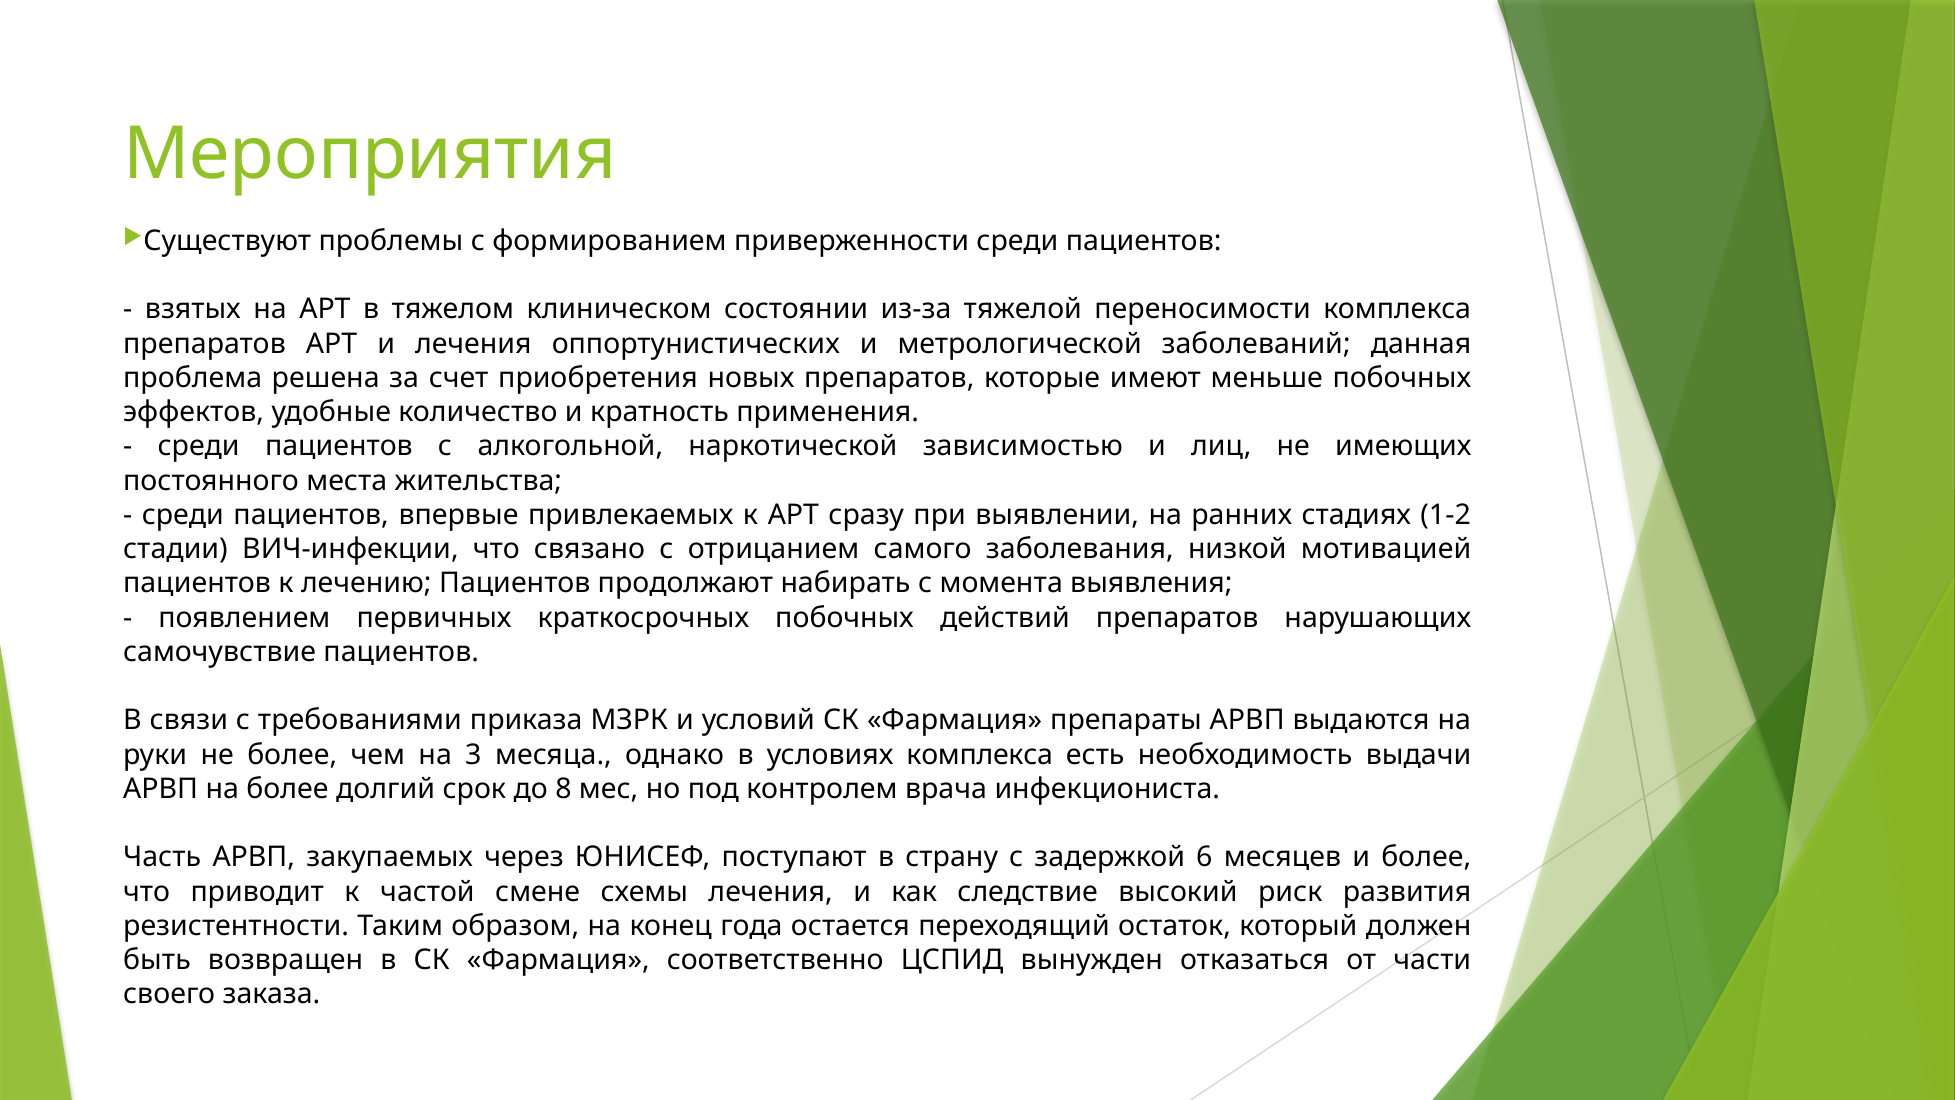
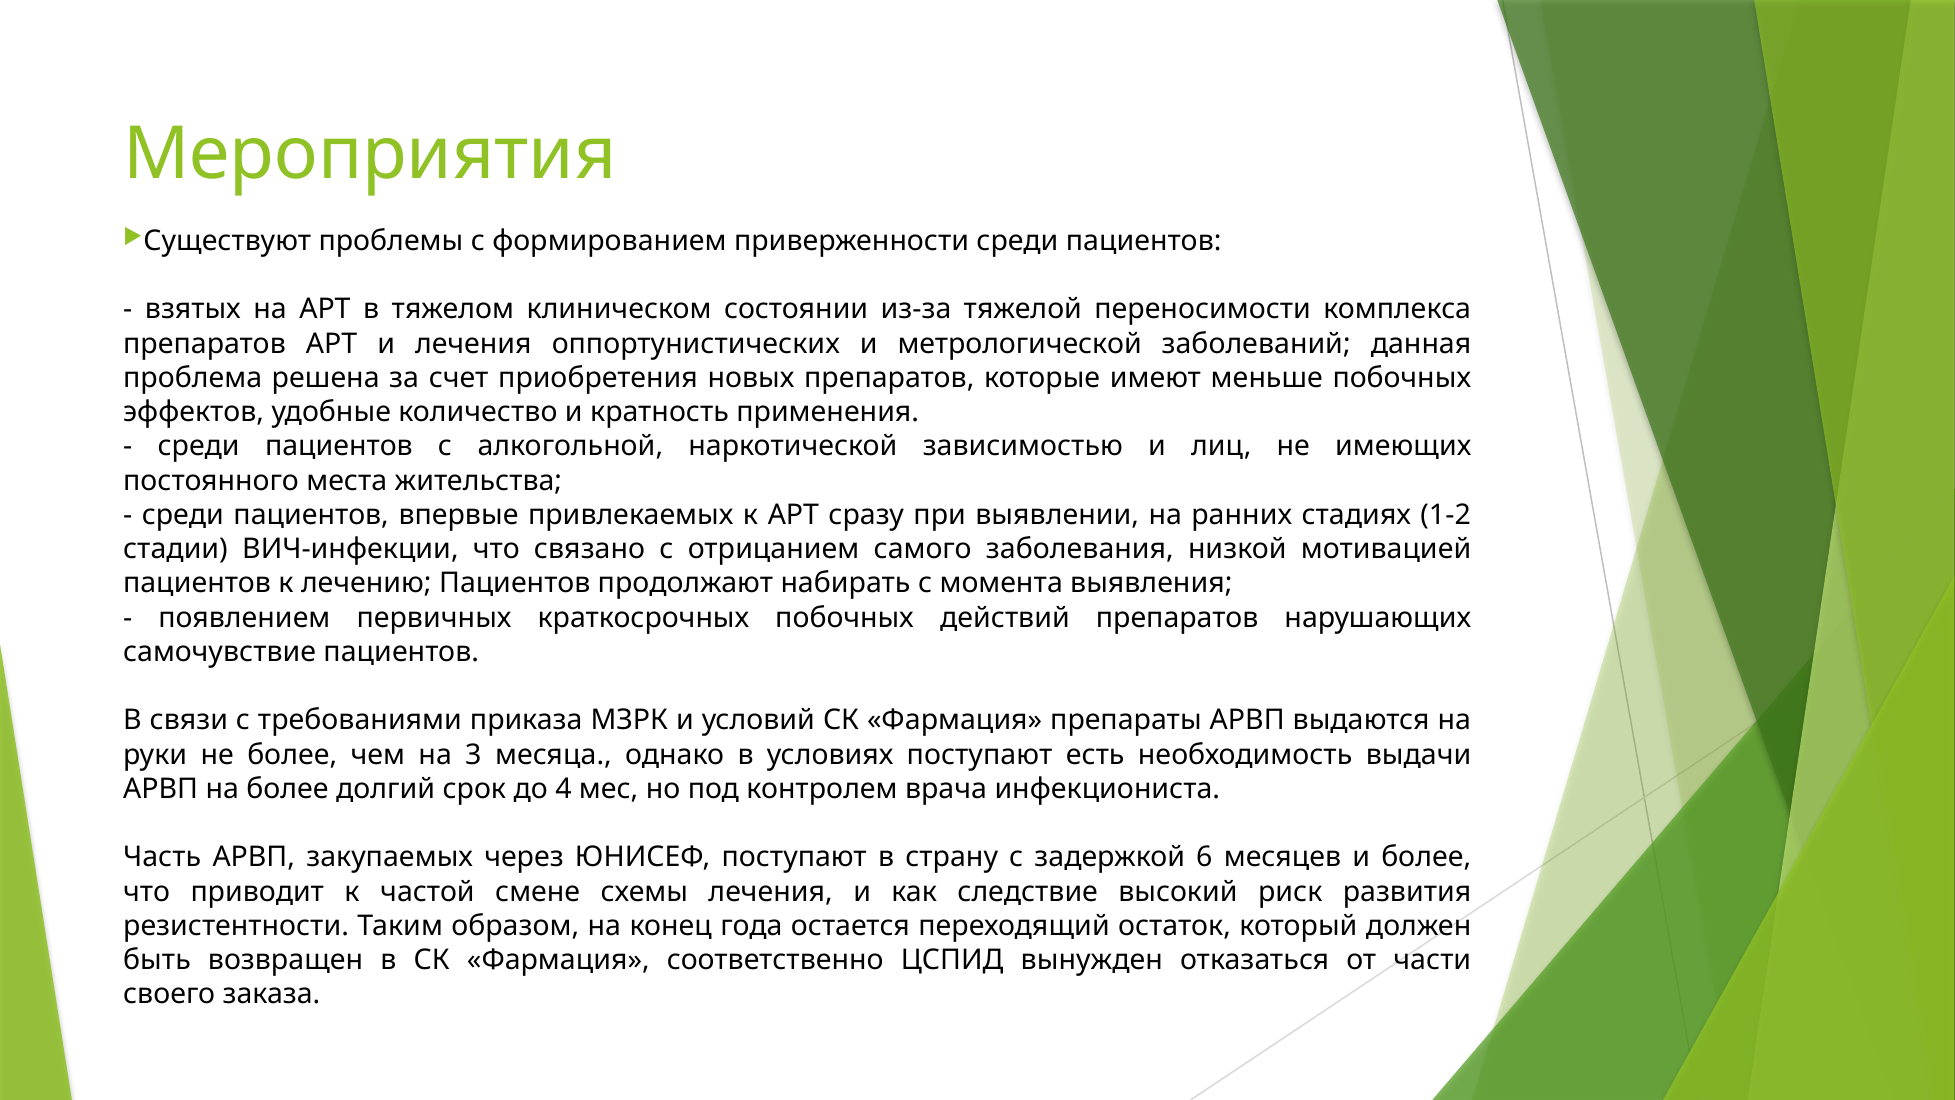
условиях комплекса: комплекса -> поступают
8: 8 -> 4
